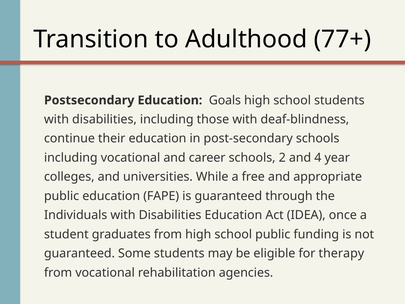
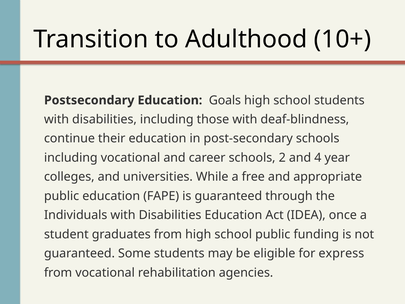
77+: 77+ -> 10+
therapy: therapy -> express
